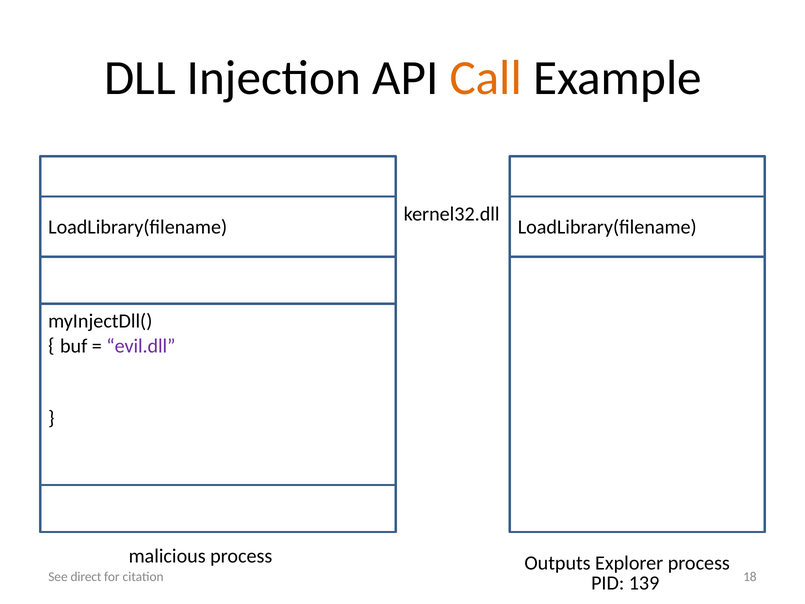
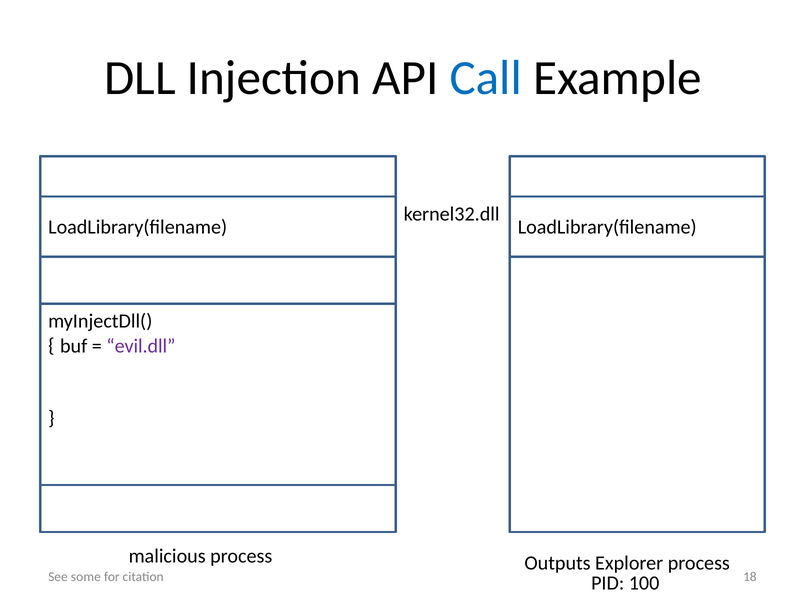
Call colour: orange -> blue
direct: direct -> some
139: 139 -> 100
